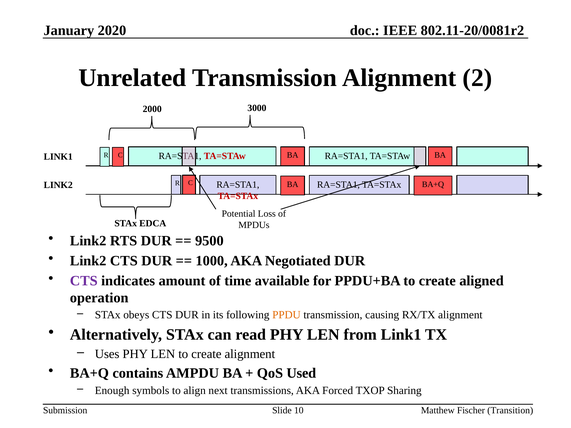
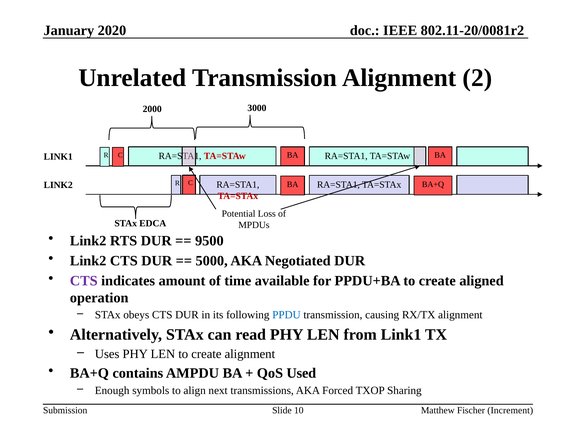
1000: 1000 -> 5000
PPDU colour: orange -> blue
Transition: Transition -> Increment
